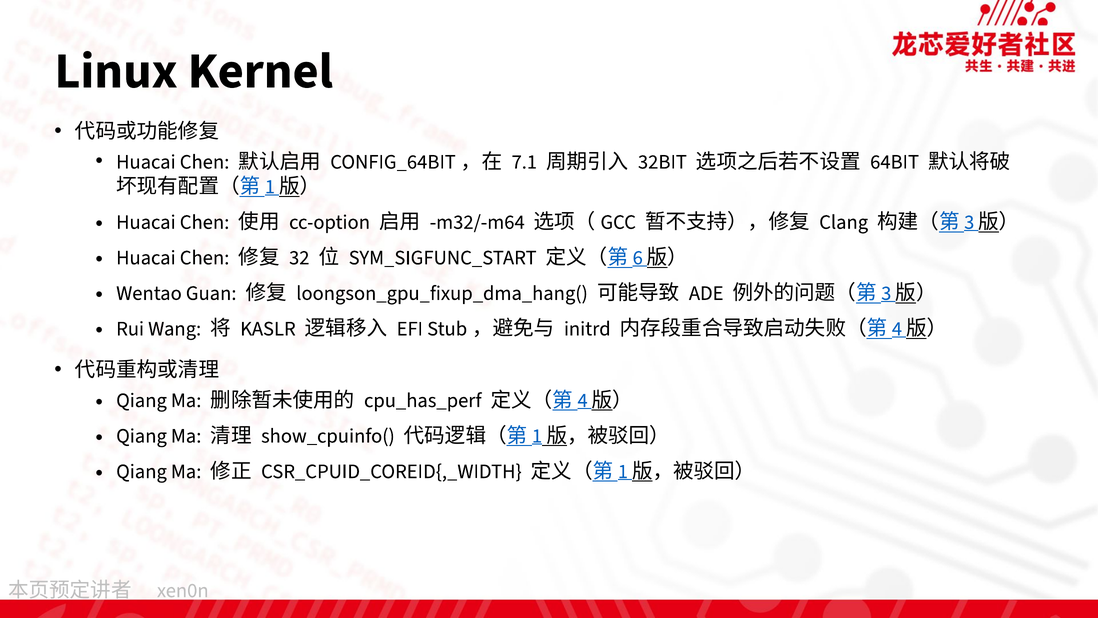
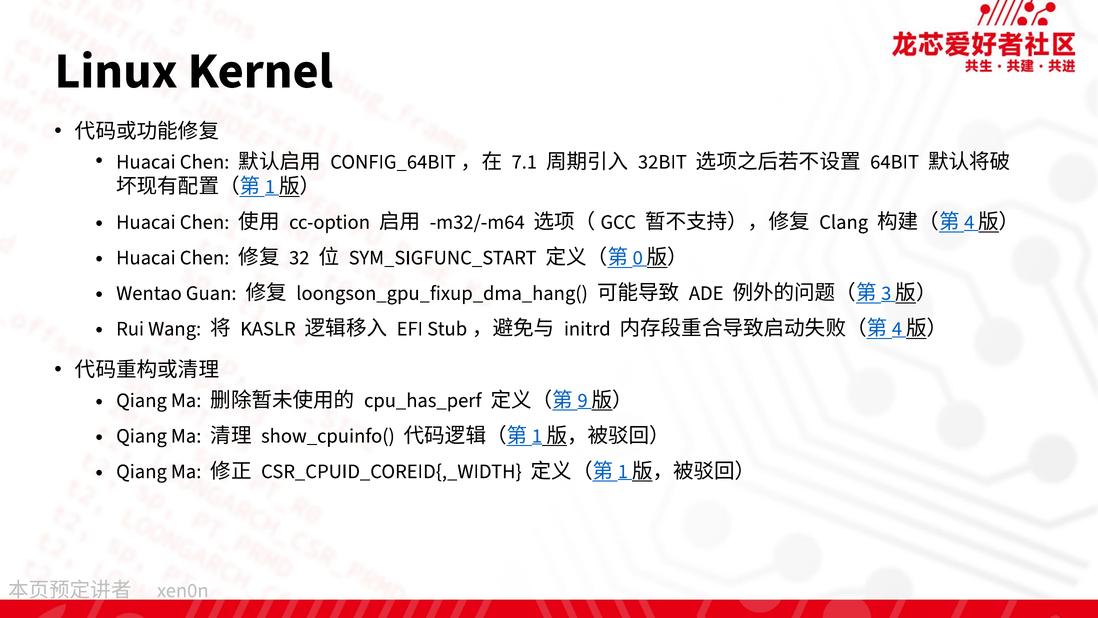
3 at (969, 222): 3 -> 4
6: 6 -> 0
4 at (583, 400): 4 -> 9
